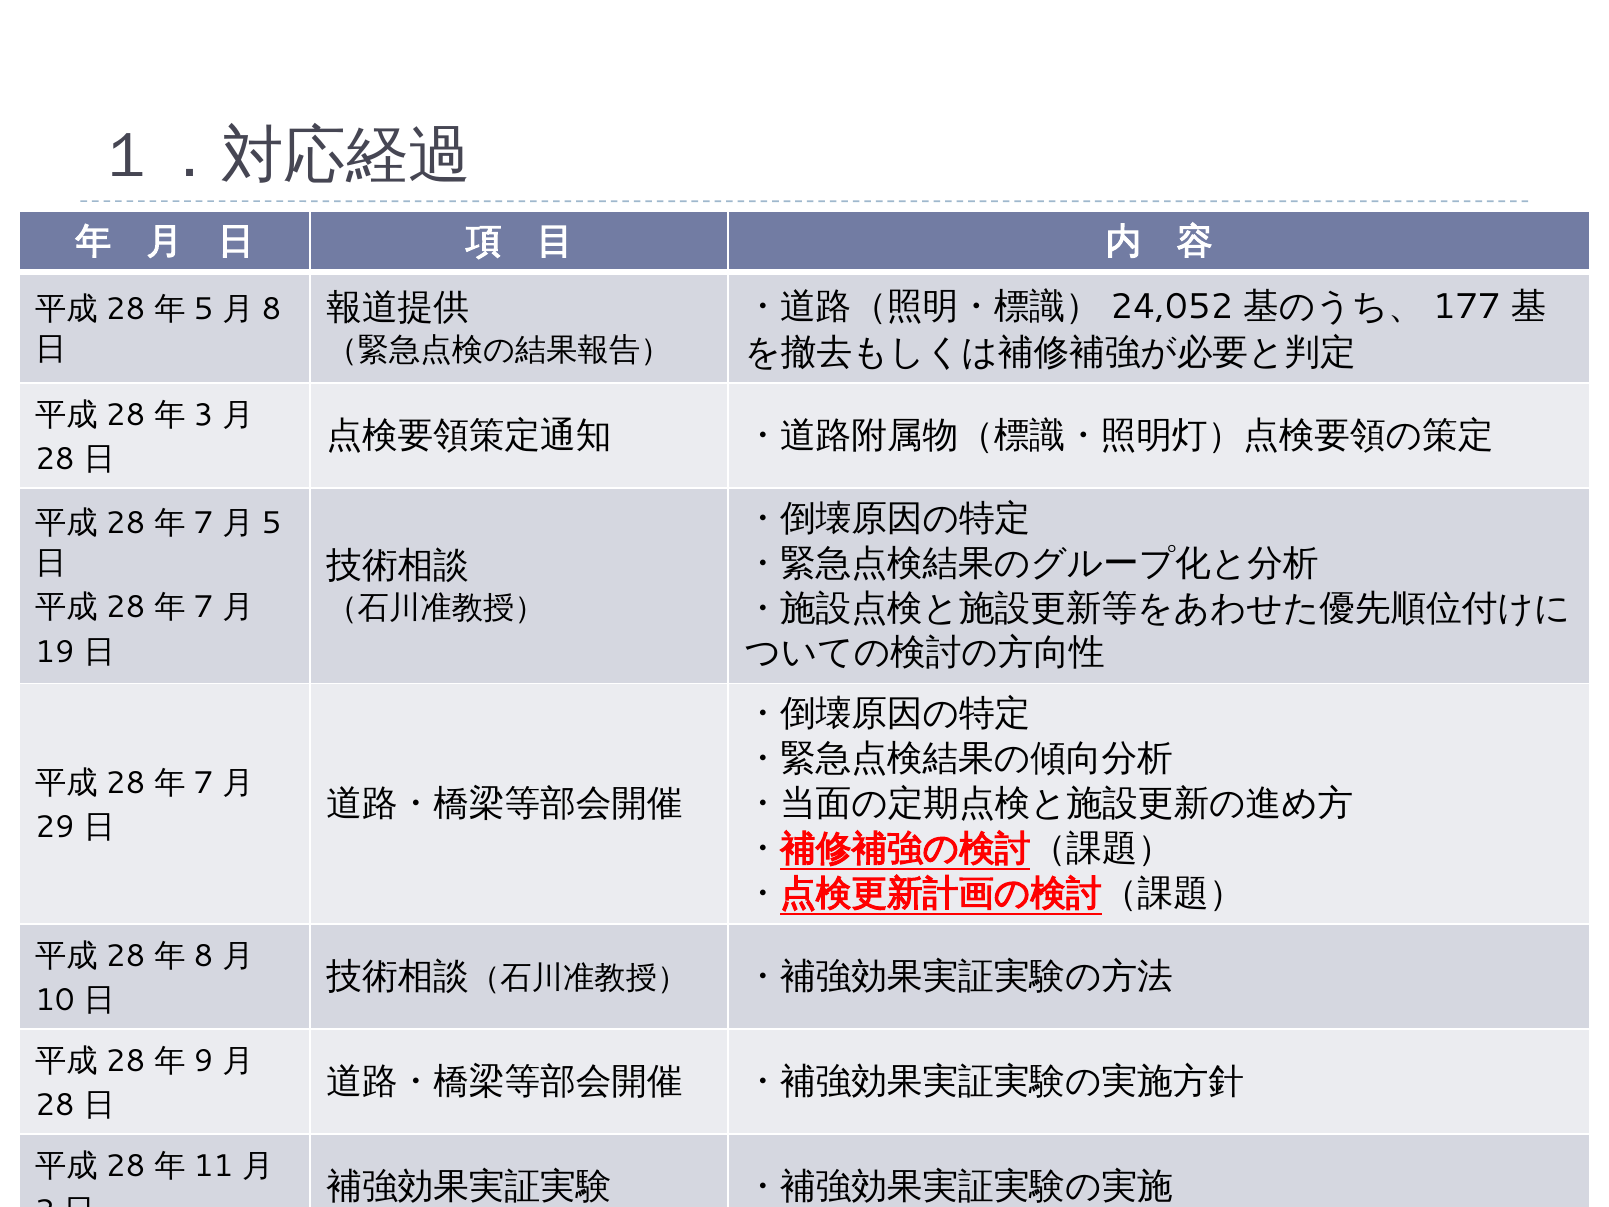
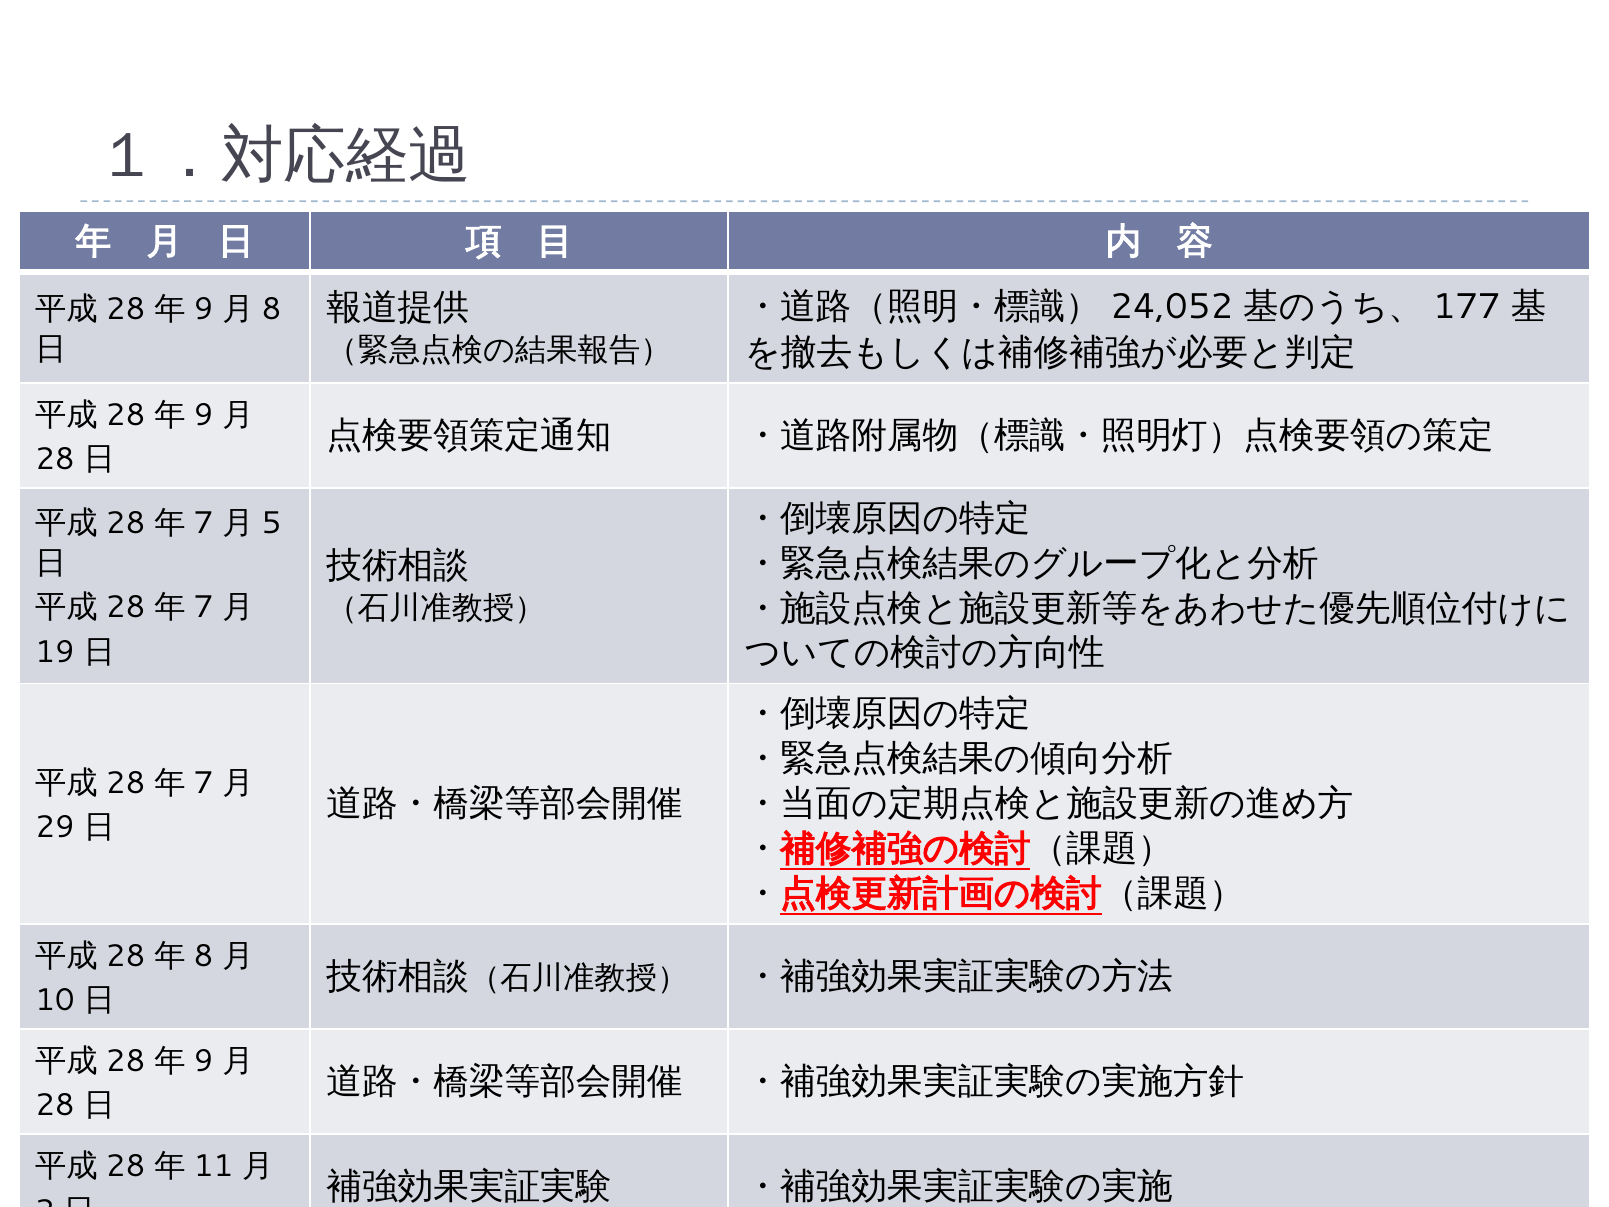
5 at (204, 309): 5 -> 9
3 at (204, 415): 3 -> 9
